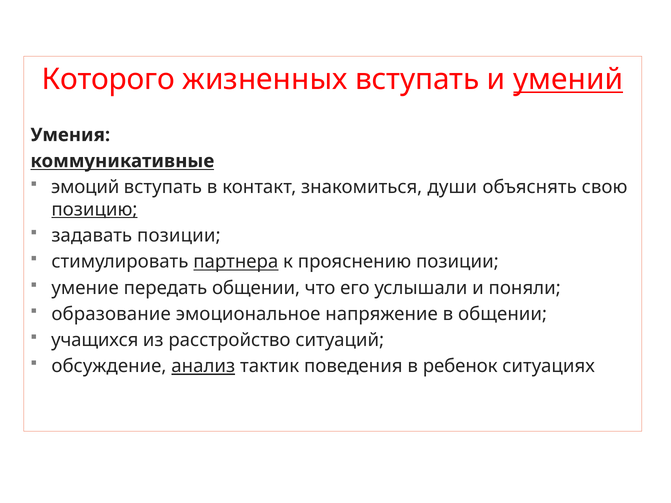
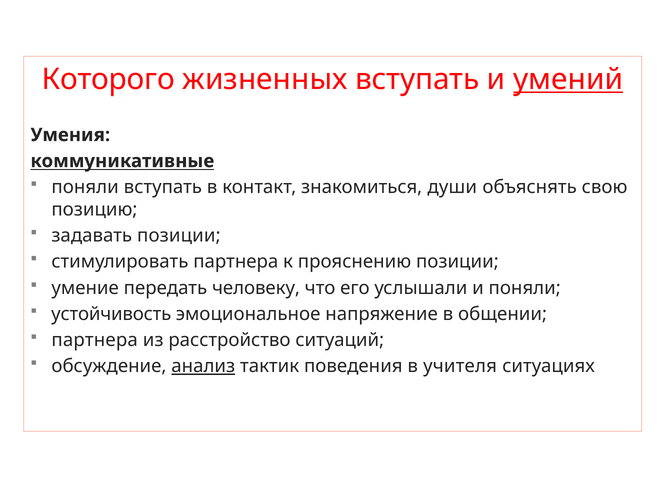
эмоций at (85, 187): эмоций -> поняли
позицию underline: present -> none
партнера at (236, 262) underline: present -> none
передать общении: общении -> человеку
образование: образование -> устойчивость
учащихся at (95, 340): учащихся -> партнера
ребенок: ребенок -> учителя
